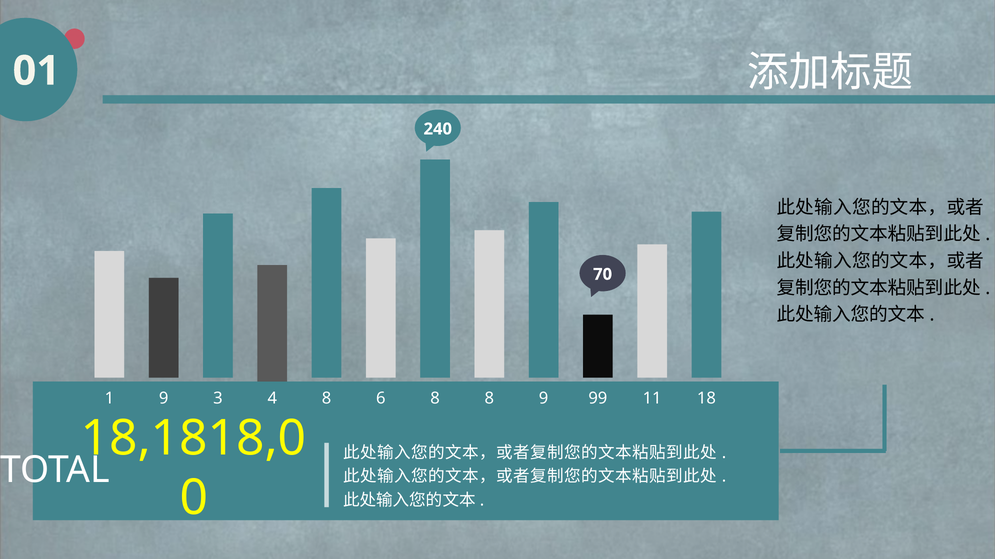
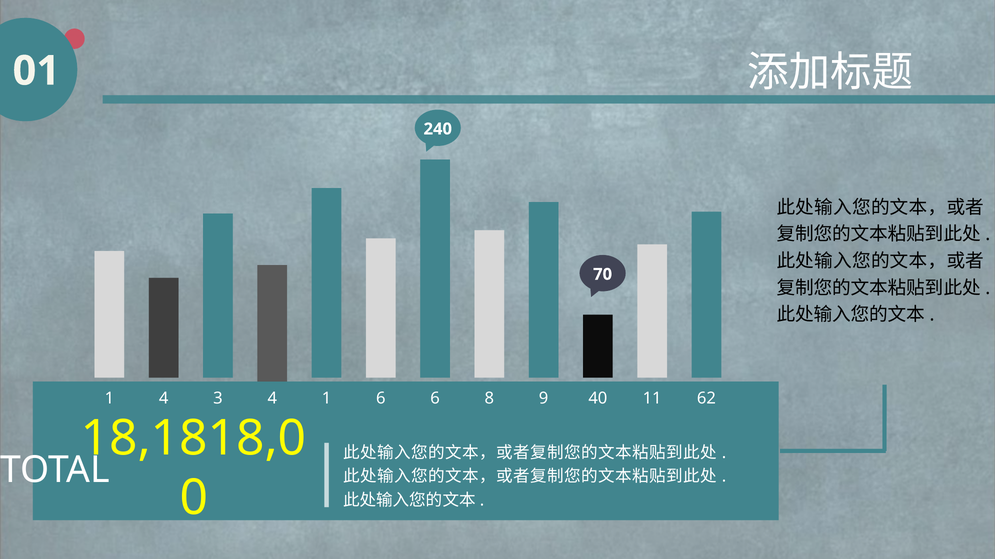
1 9: 9 -> 4
4 8: 8 -> 1
6 8: 8 -> 6
99: 99 -> 40
18: 18 -> 62
